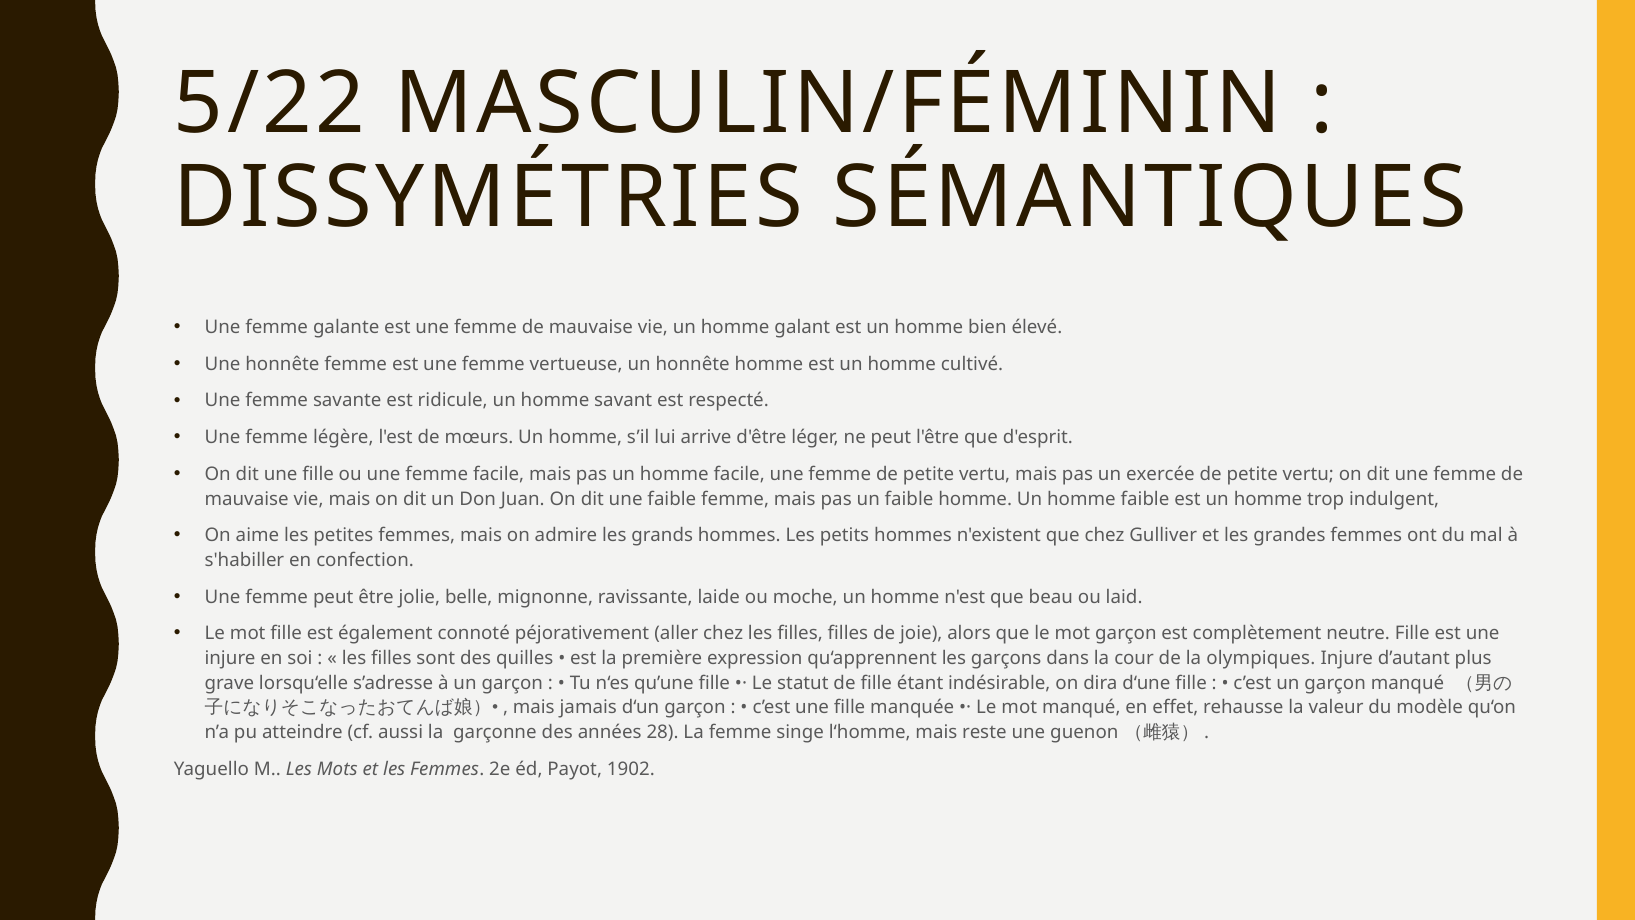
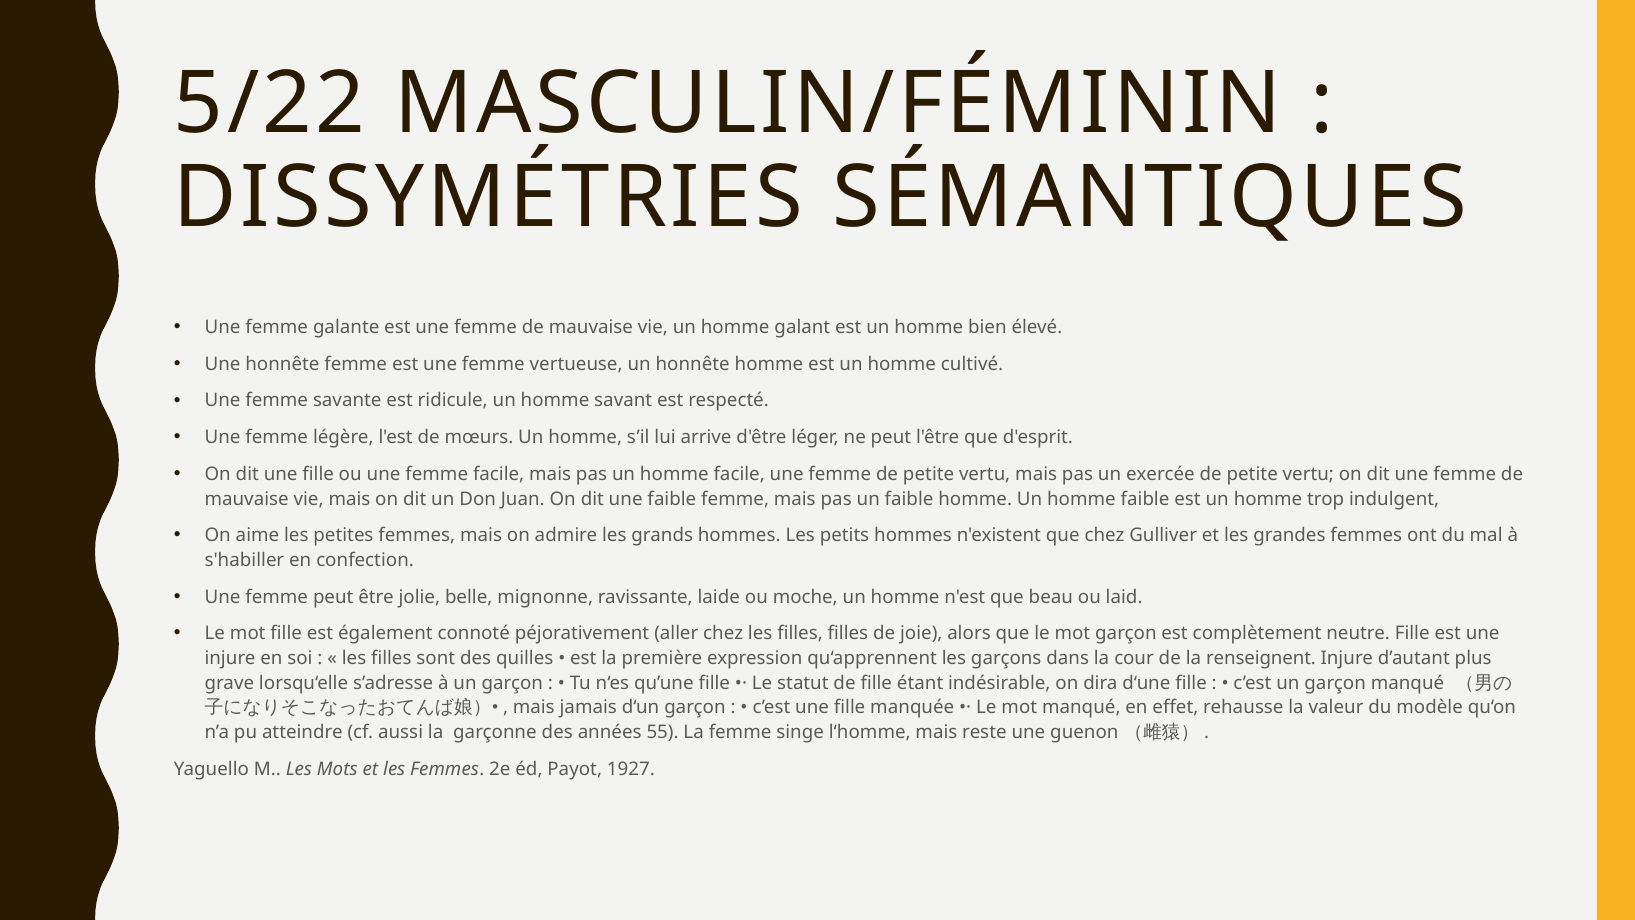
olympiques: olympiques -> renseignent
28: 28 -> 55
1902: 1902 -> 1927
